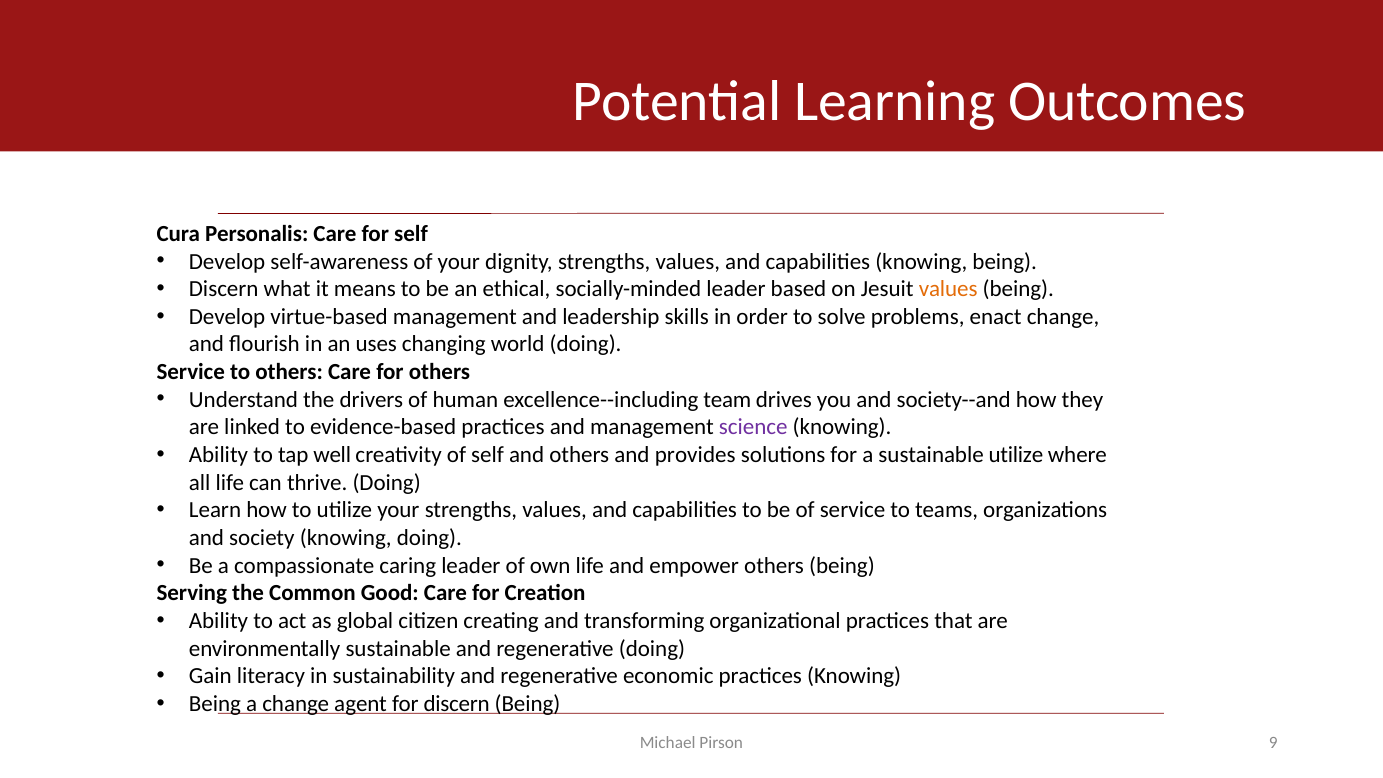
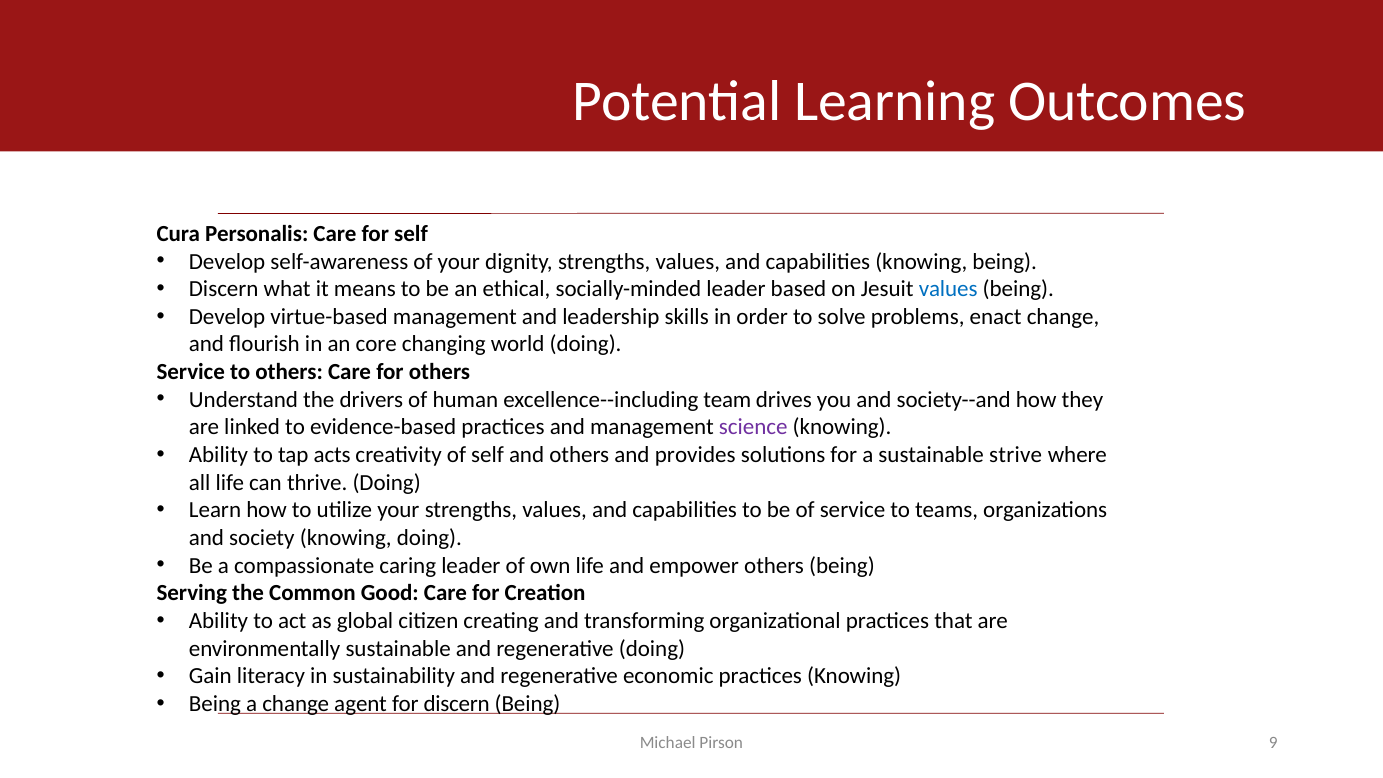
values at (948, 289) colour: orange -> blue
uses: uses -> core
well: well -> acts
sustainable utilize: utilize -> strive
